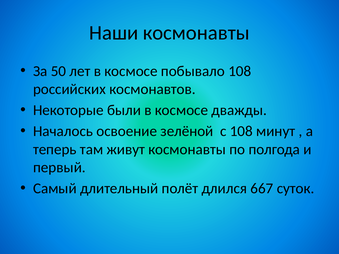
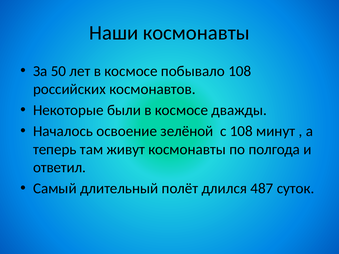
первый: первый -> ответил
667: 667 -> 487
